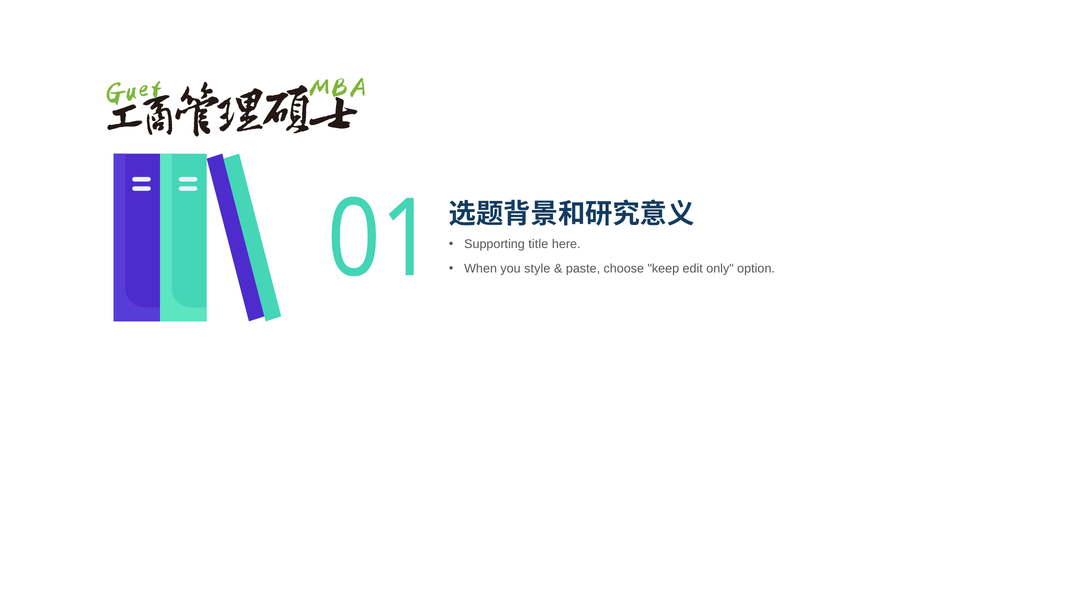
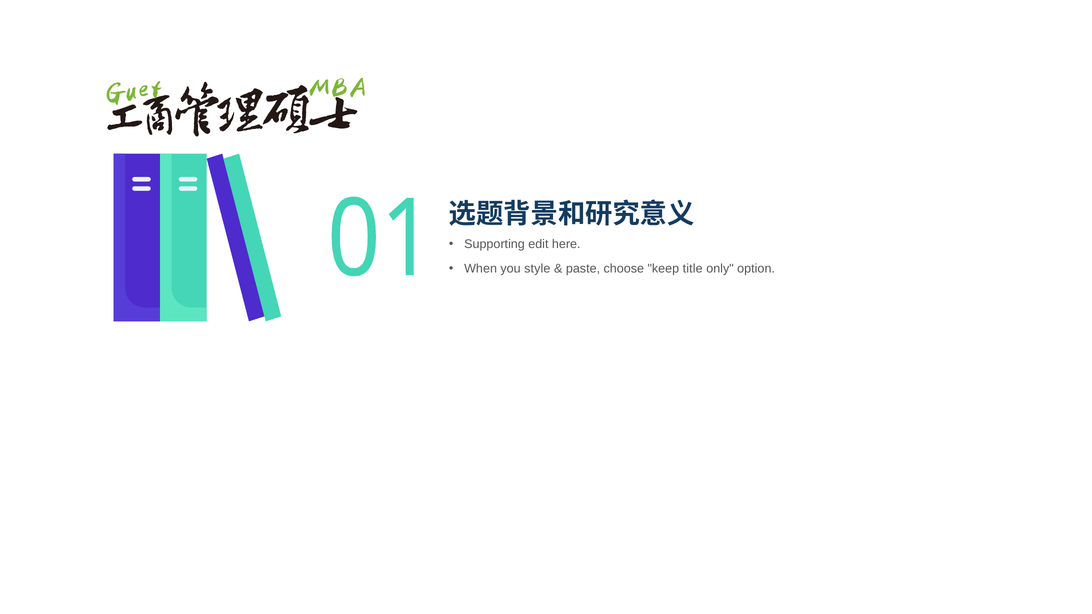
title: title -> edit
edit: edit -> title
